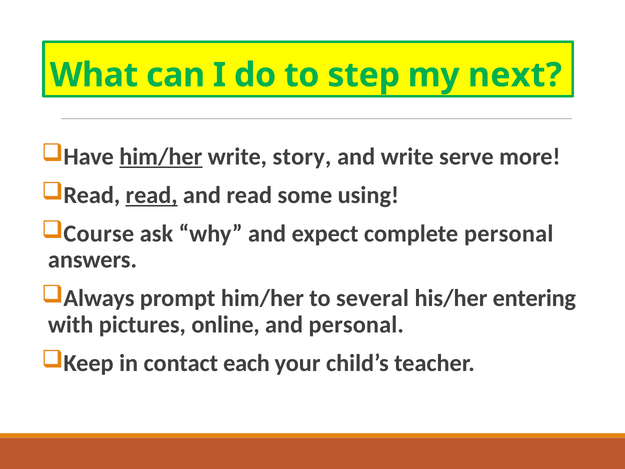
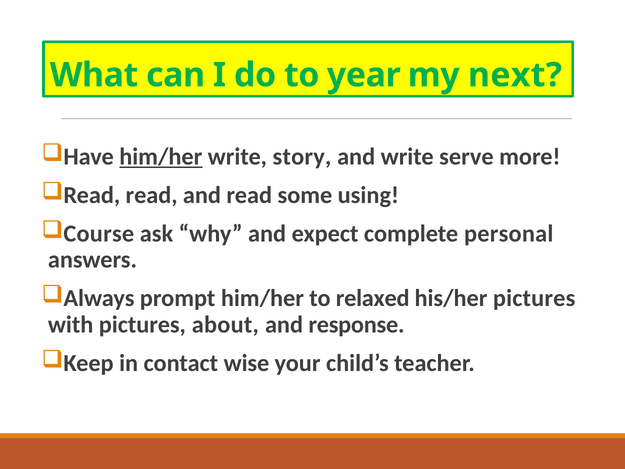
step: step -> year
read at (152, 195) underline: present -> none
several: several -> relaxed
his/her entering: entering -> pictures
online: online -> about
and personal: personal -> response
each: each -> wise
